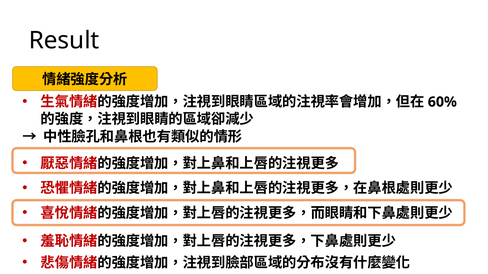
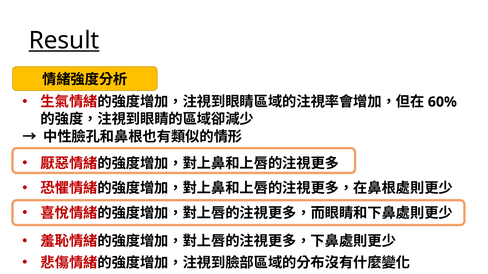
Result underline: none -> present
